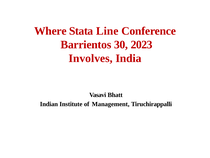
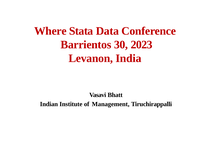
Line: Line -> Data
Involves: Involves -> Levanon
